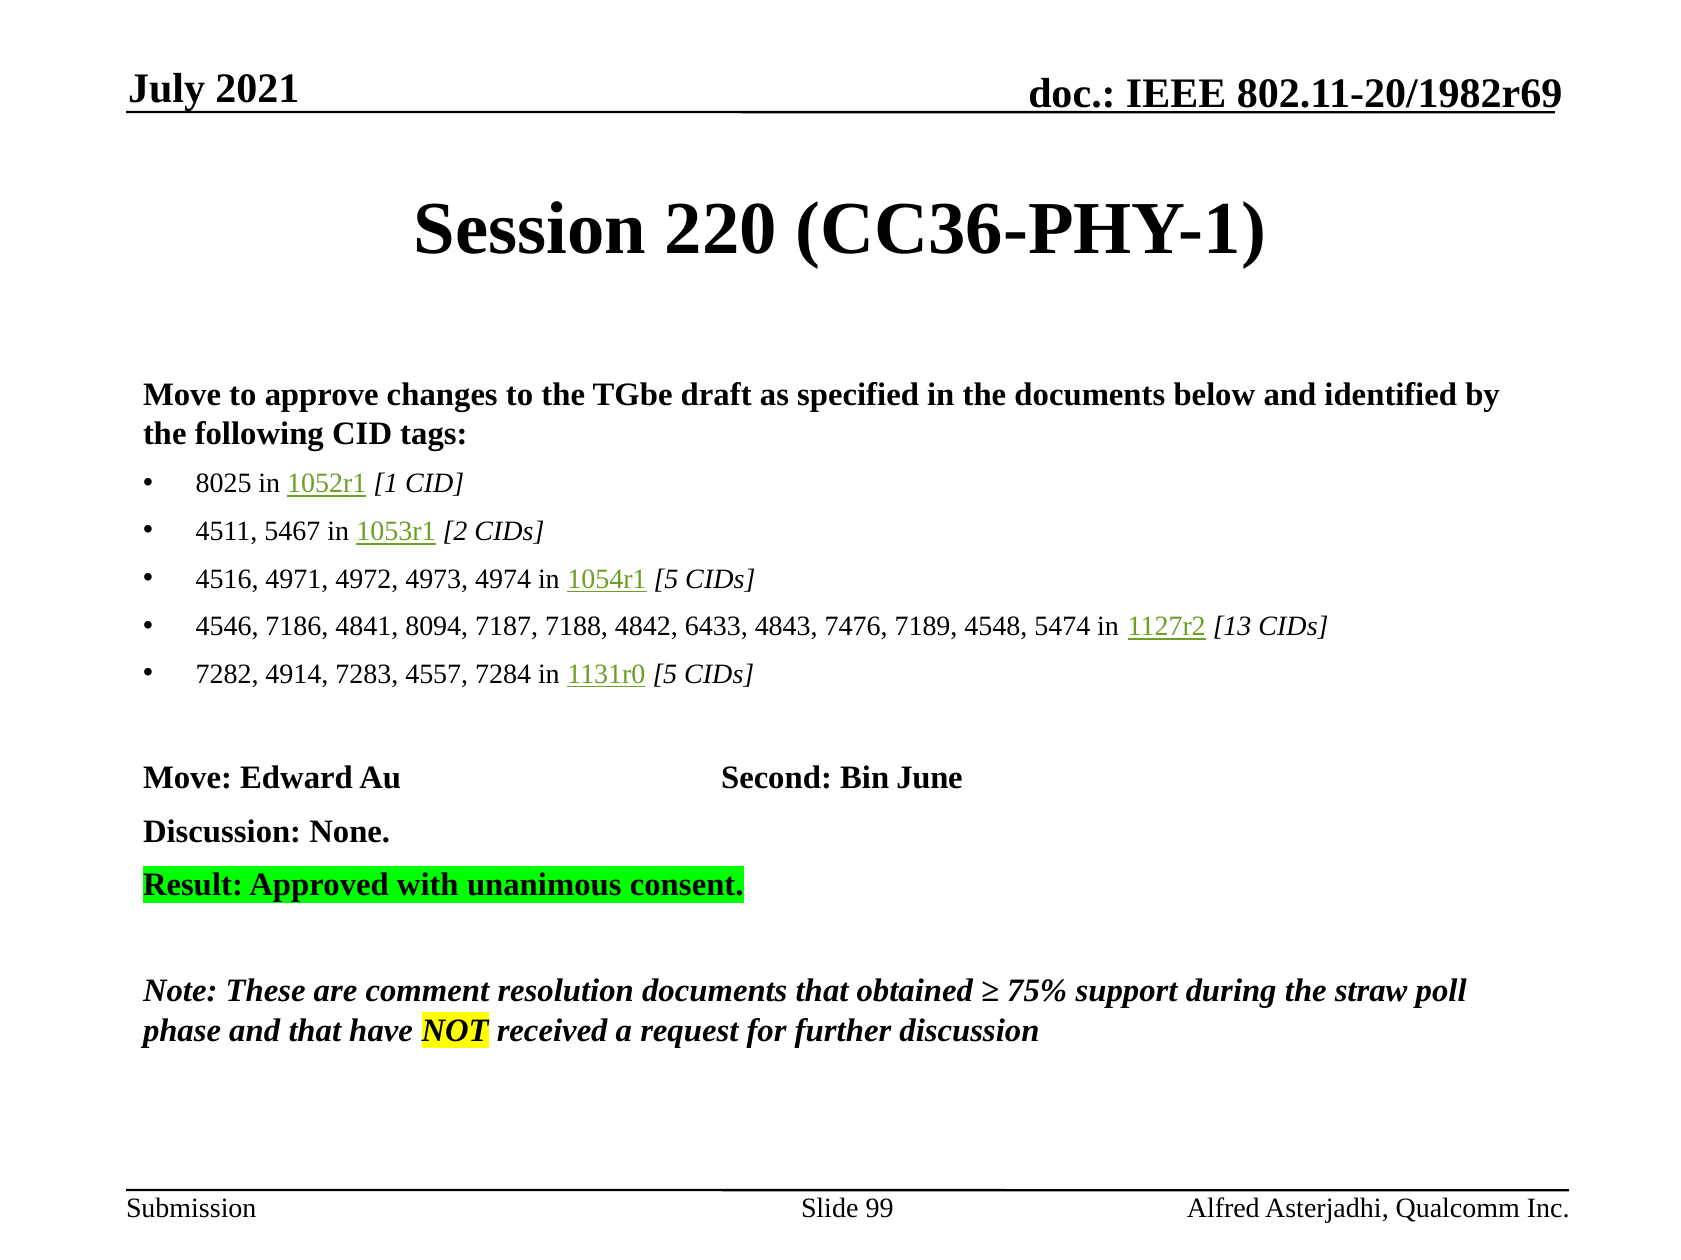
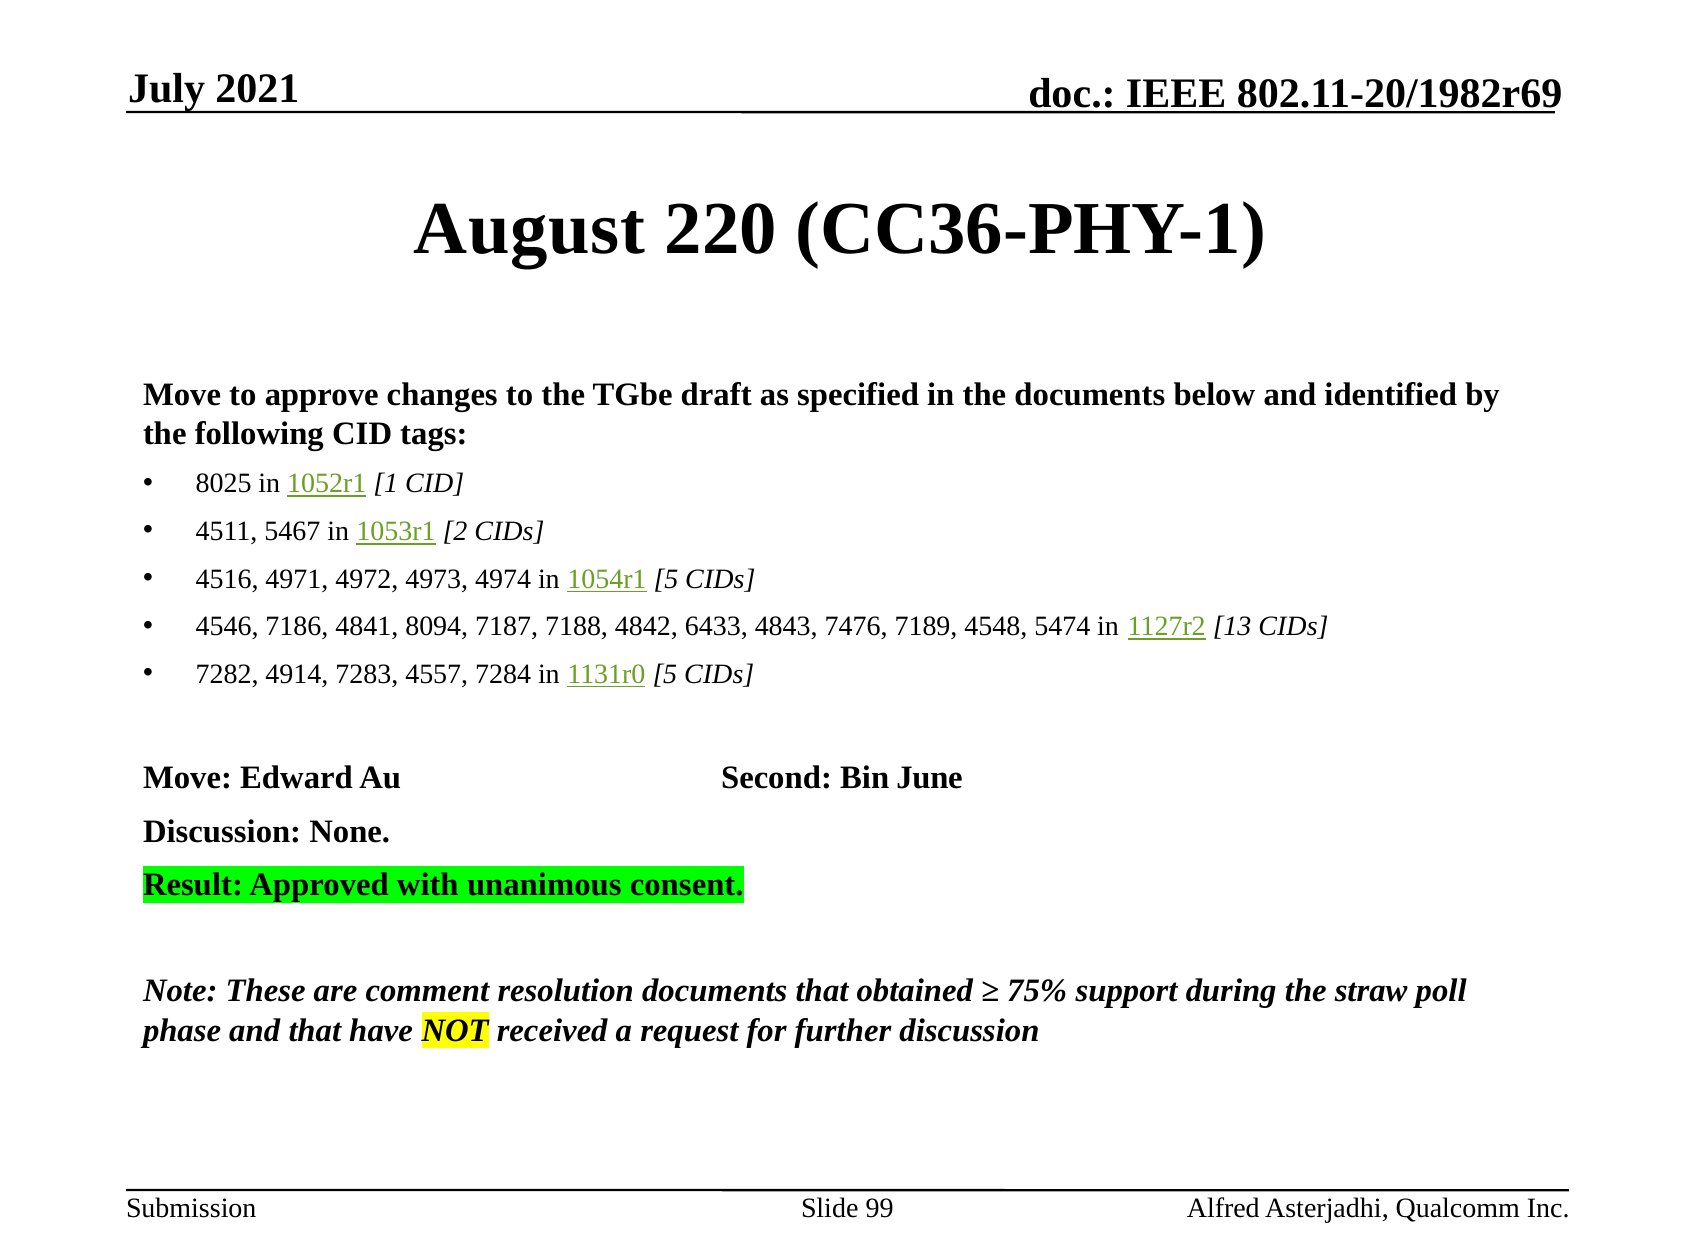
Session: Session -> August
